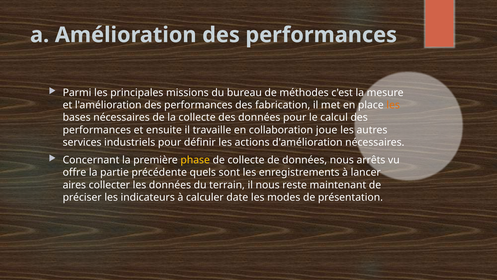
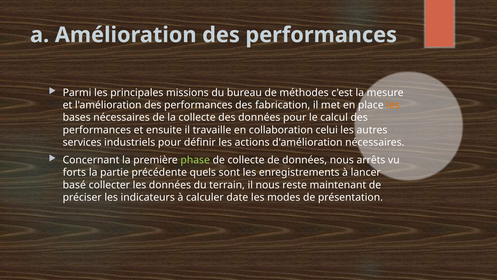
joue: joue -> celui
phase colour: yellow -> light green
offre: offre -> forts
aires: aires -> basé
